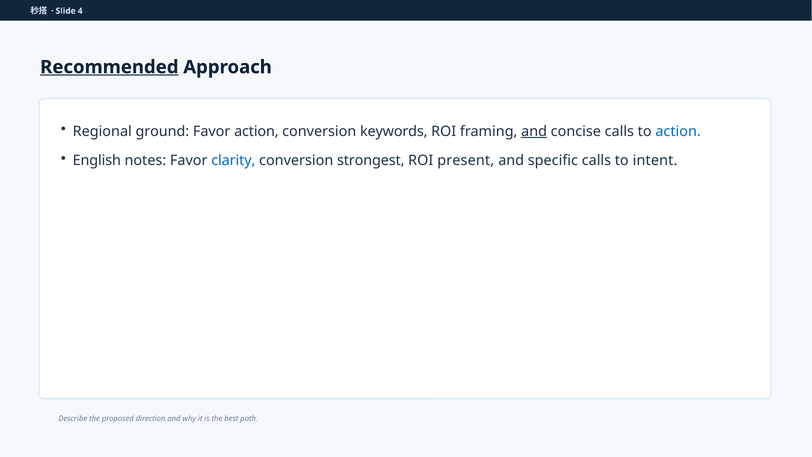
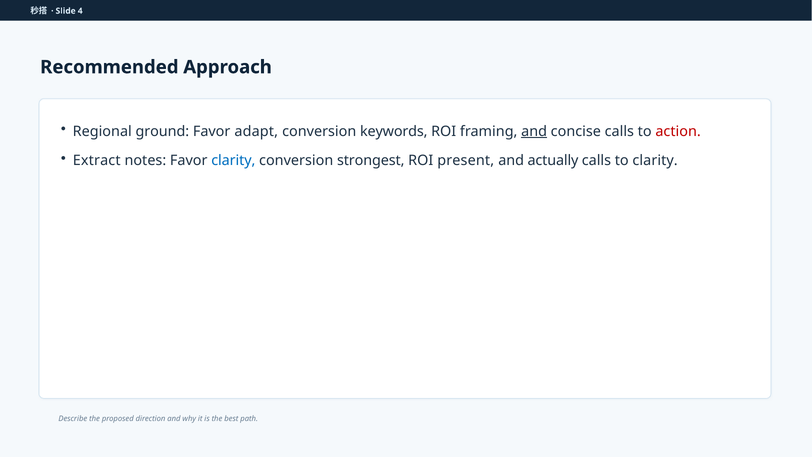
Recommended underline: present -> none
Favor action: action -> adapt
action at (678, 131) colour: blue -> red
English: English -> Extract
specific: specific -> actually
to intent: intent -> clarity
